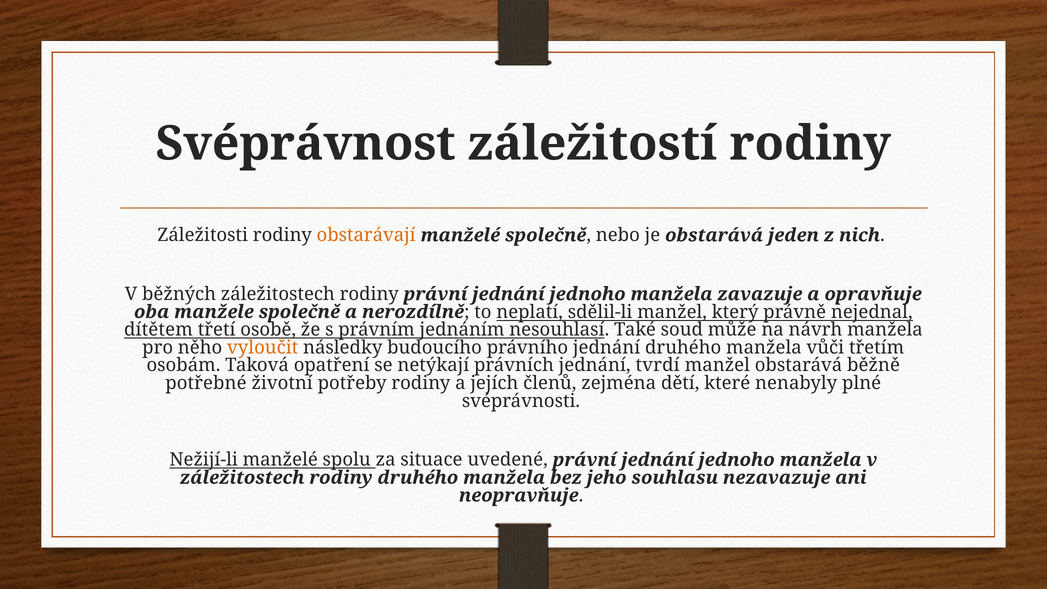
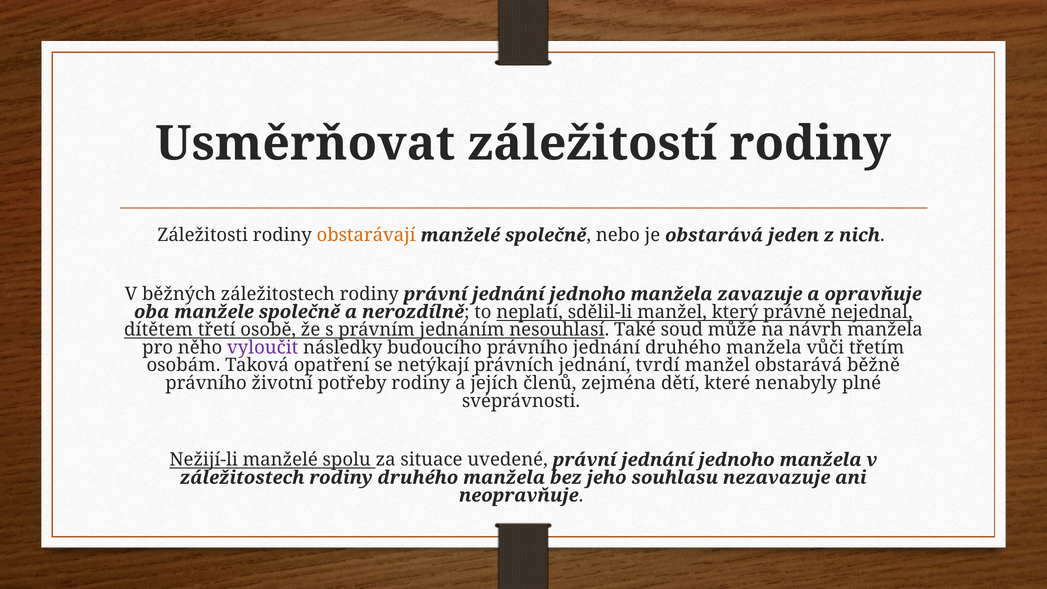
Svéprávnost: Svéprávnost -> Usměrňovat
vyloučit colour: orange -> purple
potřebné at (206, 383): potřebné -> právního
